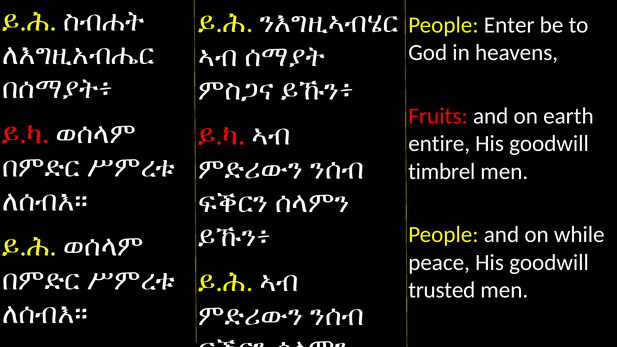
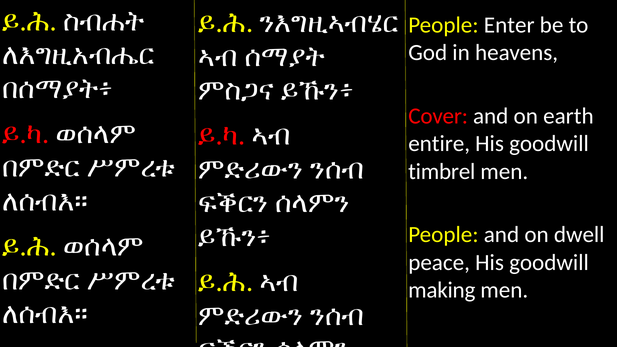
Fruits: Fruits -> Cover
while: while -> dwell
trusted: trusted -> making
